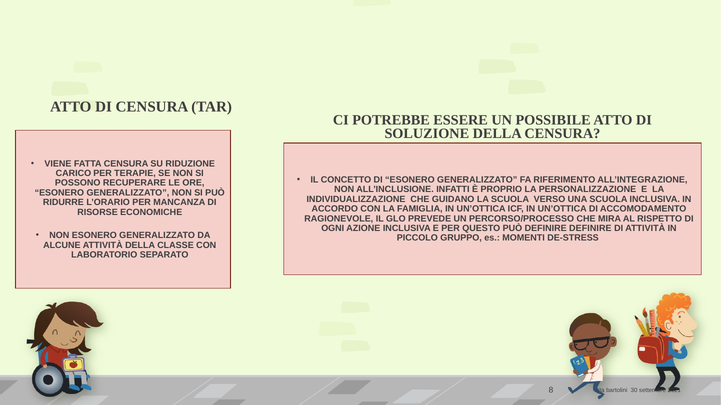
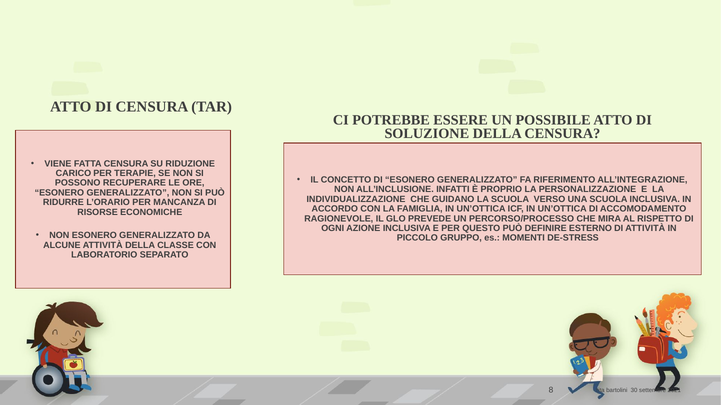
DEFINIRE DEFINIRE: DEFINIRE -> ESTERNO
